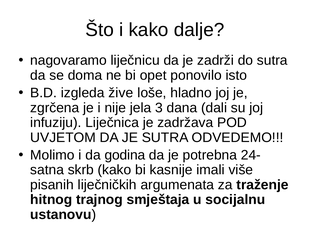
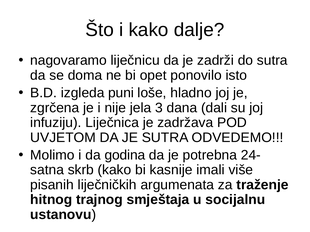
žive: žive -> puni
